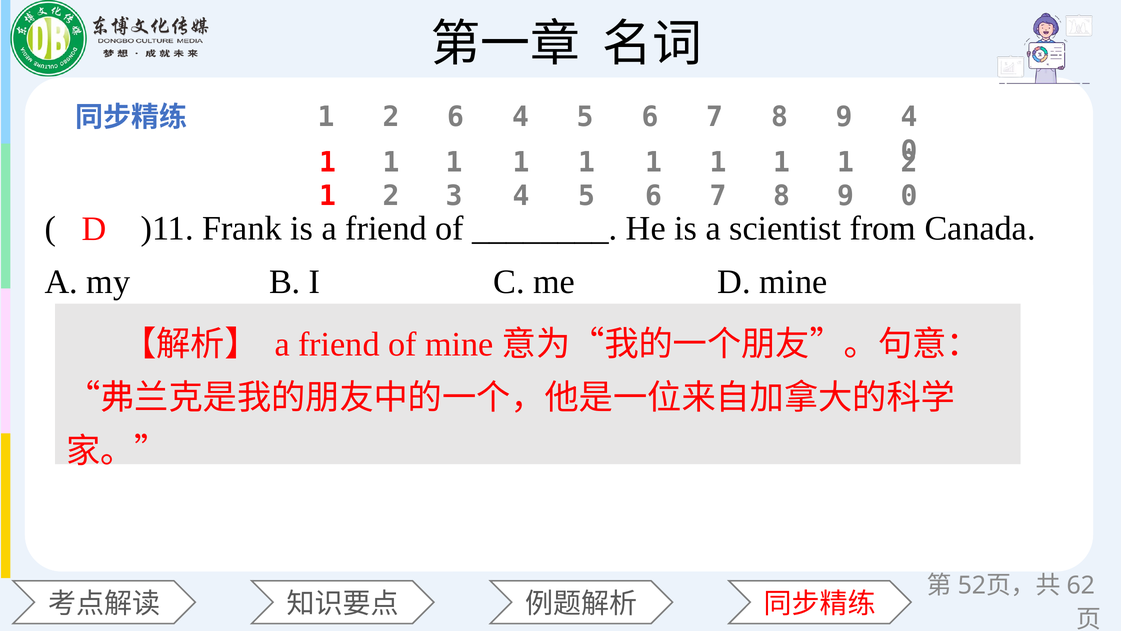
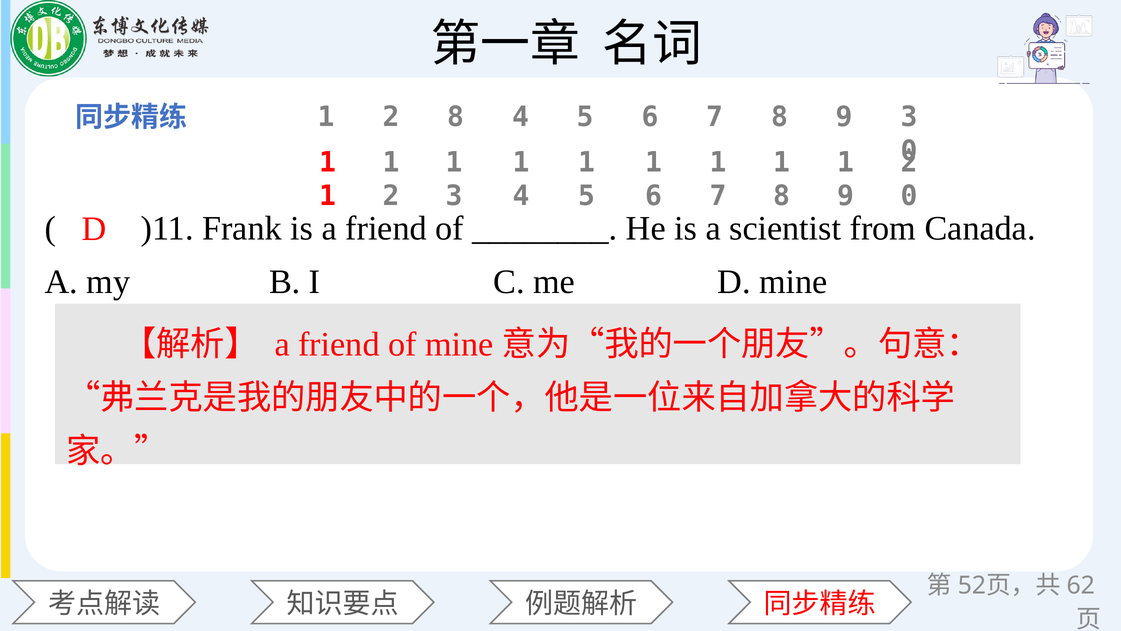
2 6: 6 -> 8
9 4: 4 -> 3
